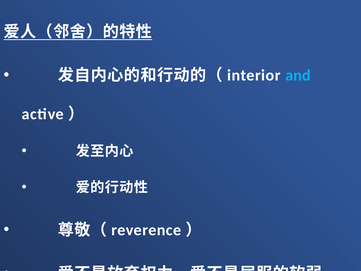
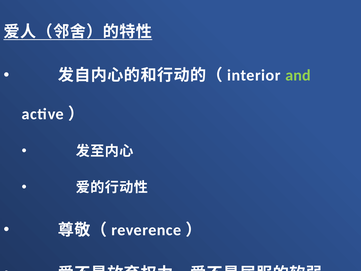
and colour: light blue -> light green
